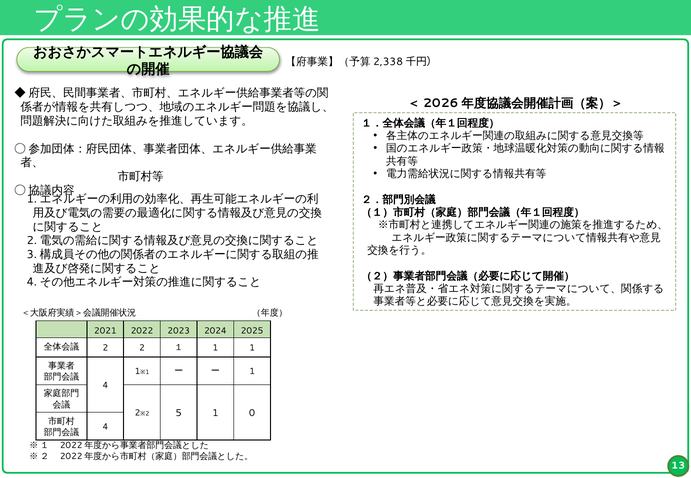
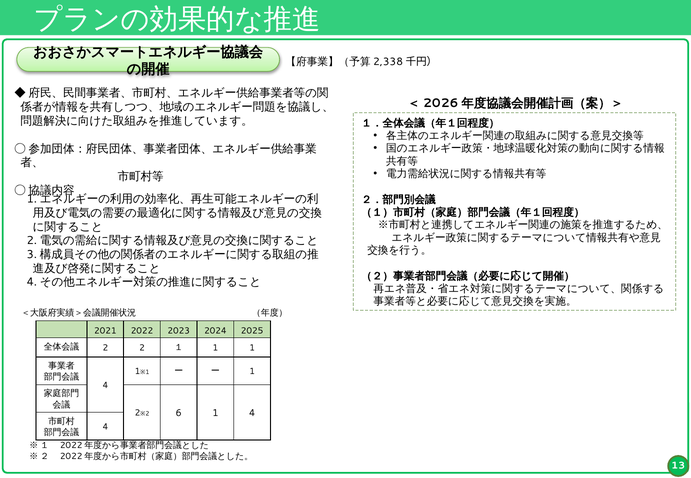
5: 5 -> 6
1 0: 0 -> 4
